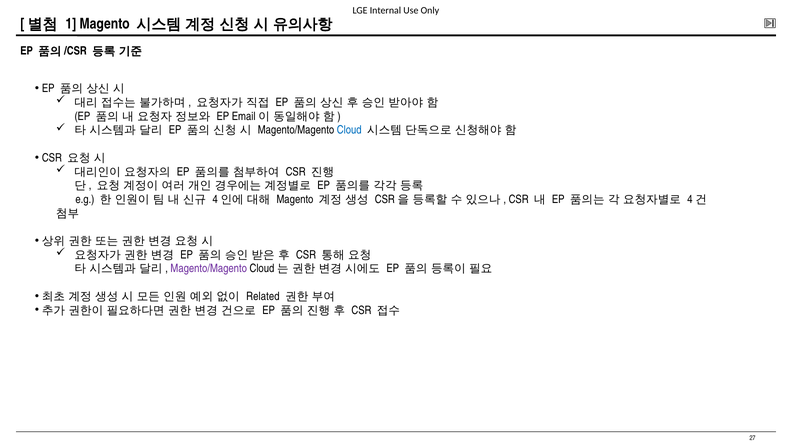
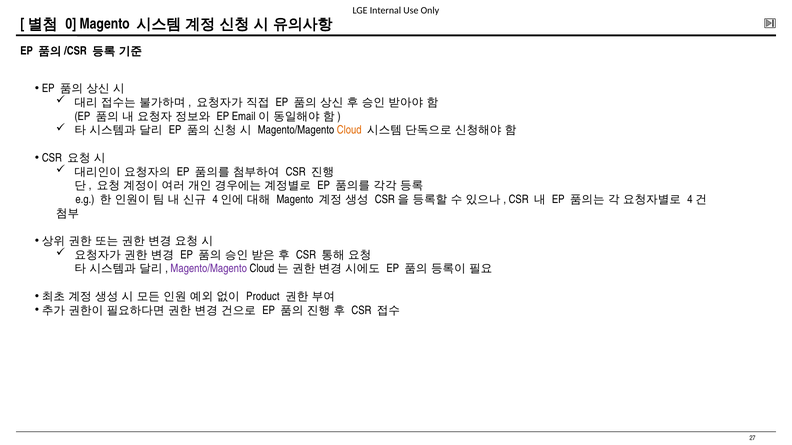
1: 1 -> 0
Cloud colour: blue -> orange
Related: Related -> Product
